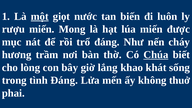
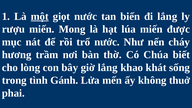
đi luôn: luôn -> lắng
trổ đáng: đáng -> nước
Chúa underline: present -> none
tình Đáng: Đáng -> Gánh
